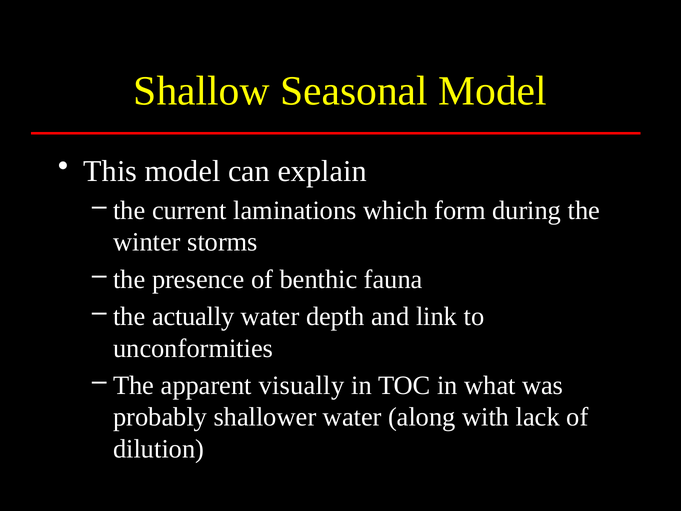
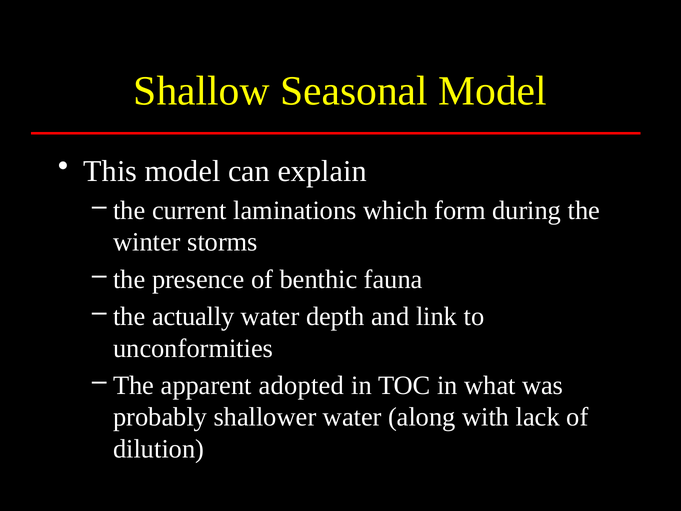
visually: visually -> adopted
